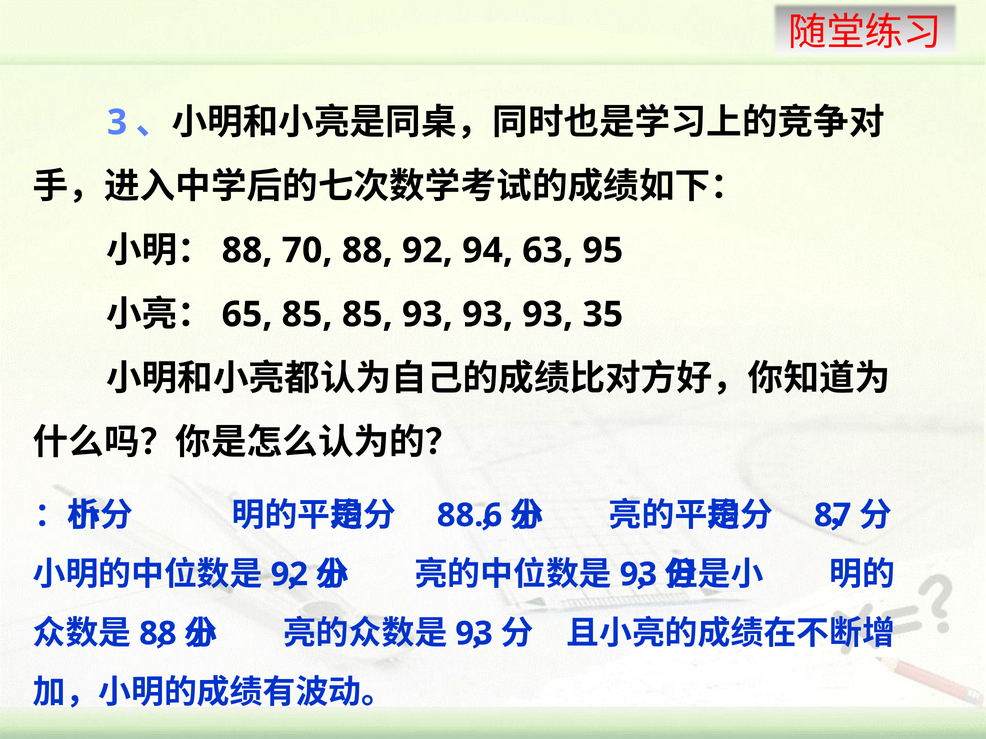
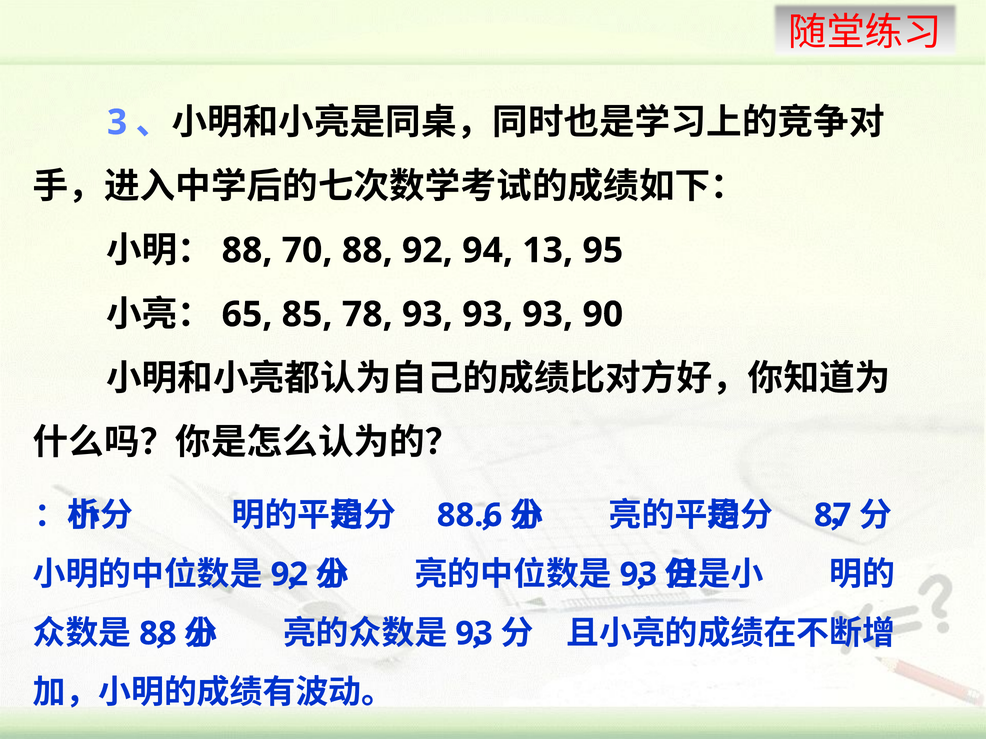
63: 63 -> 13
85 85: 85 -> 78
35: 35 -> 90
